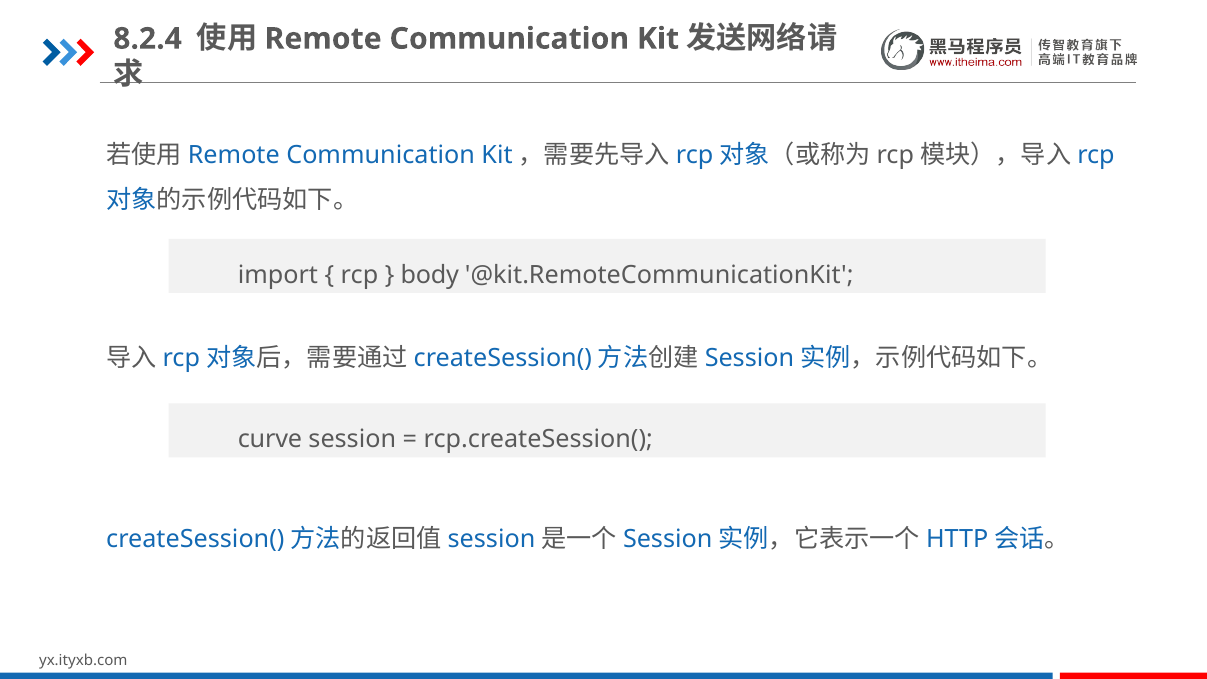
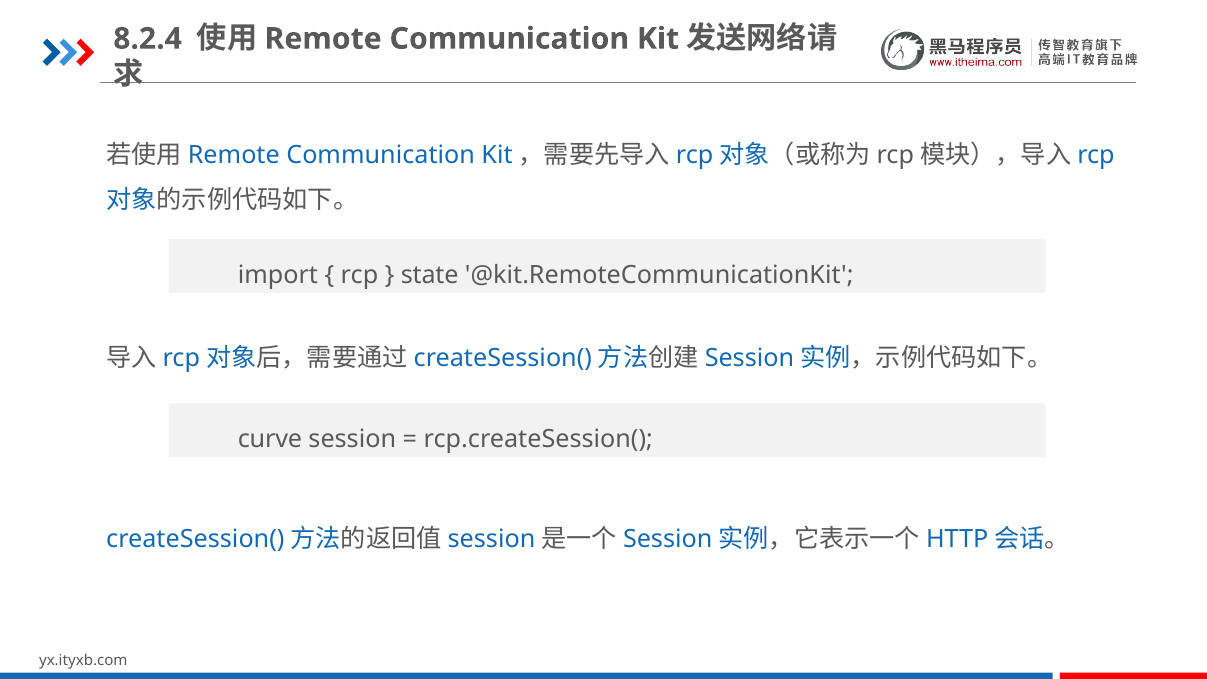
body: body -> state
